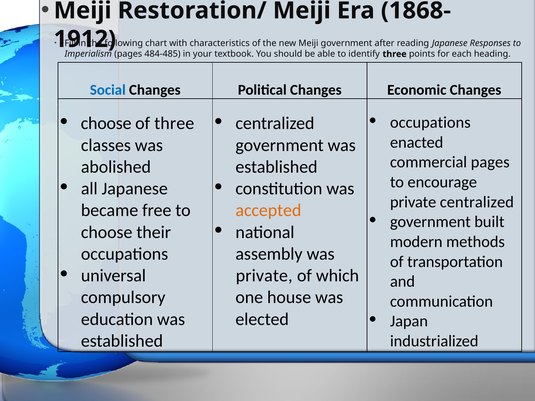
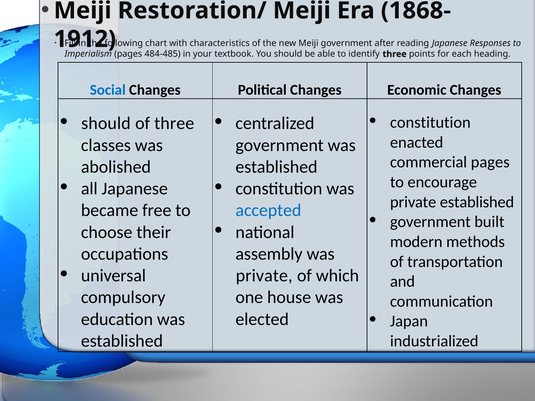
occupations at (430, 123): occupations -> constitution
choose at (106, 124): choose -> should
private centralized: centralized -> established
accepted colour: orange -> blue
